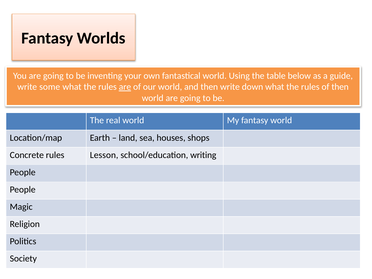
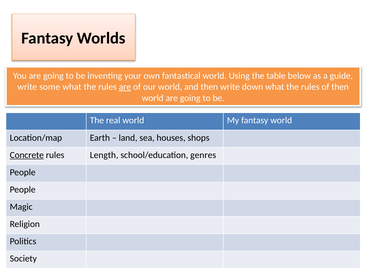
Concrete underline: none -> present
Lesson: Lesson -> Length
writing: writing -> genres
